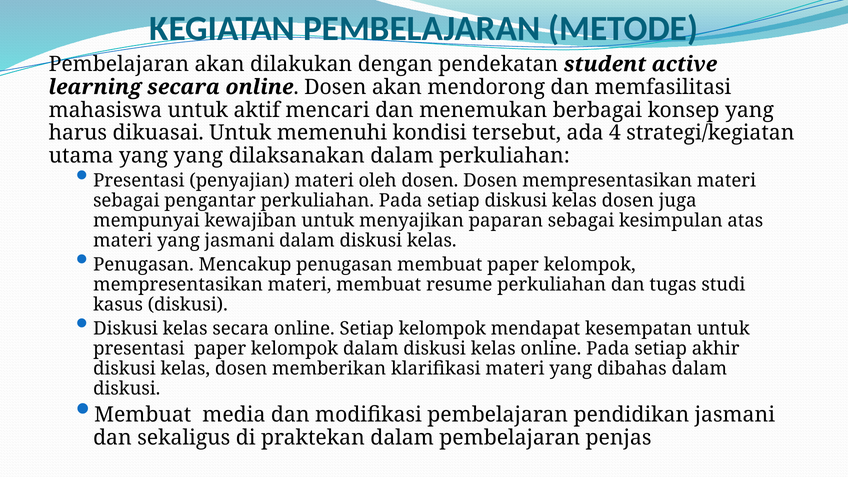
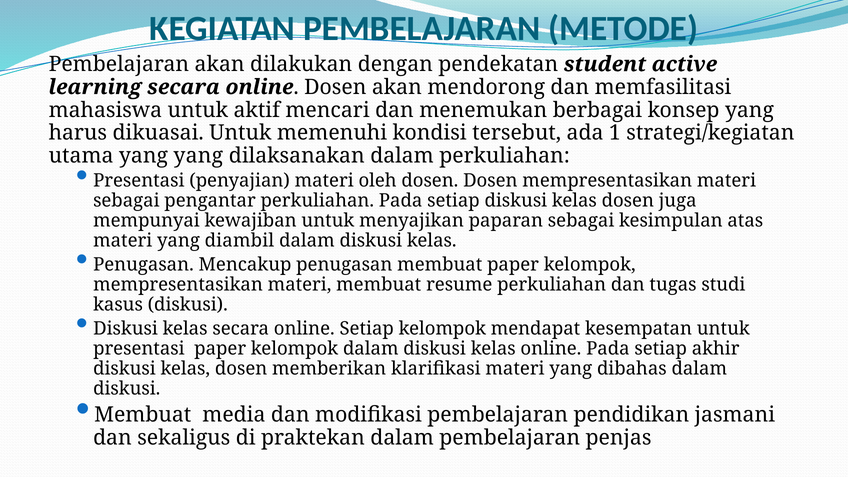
4: 4 -> 1
yang jasmani: jasmani -> diambil
